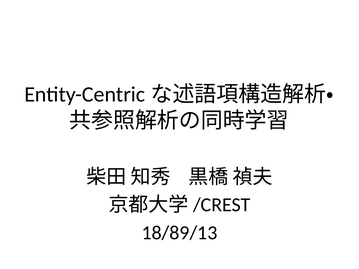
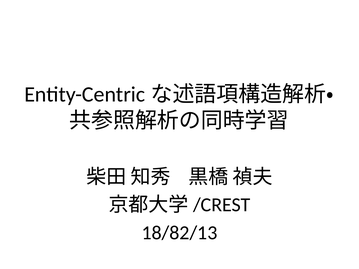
18/89/13: 18/89/13 -> 18/82/13
